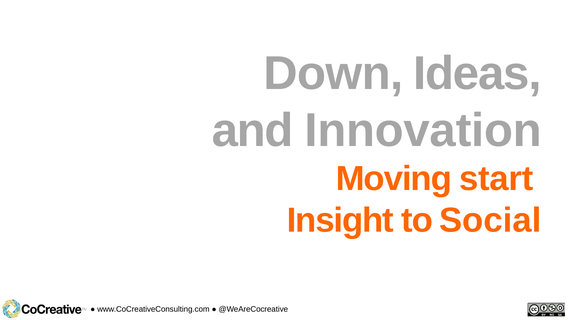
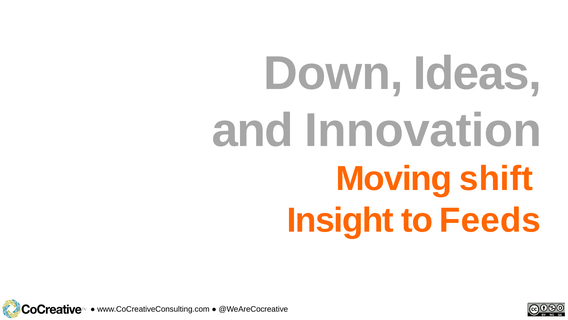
start: start -> shift
Social: Social -> Feeds
